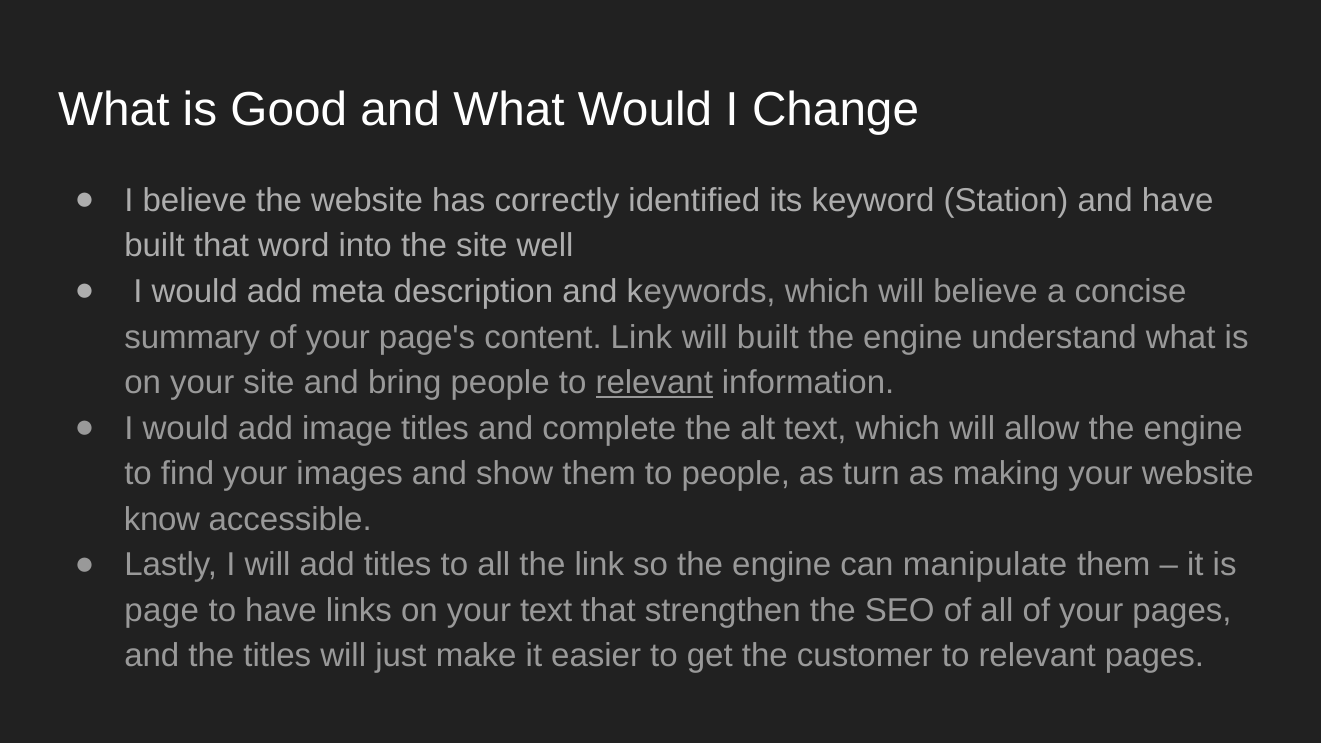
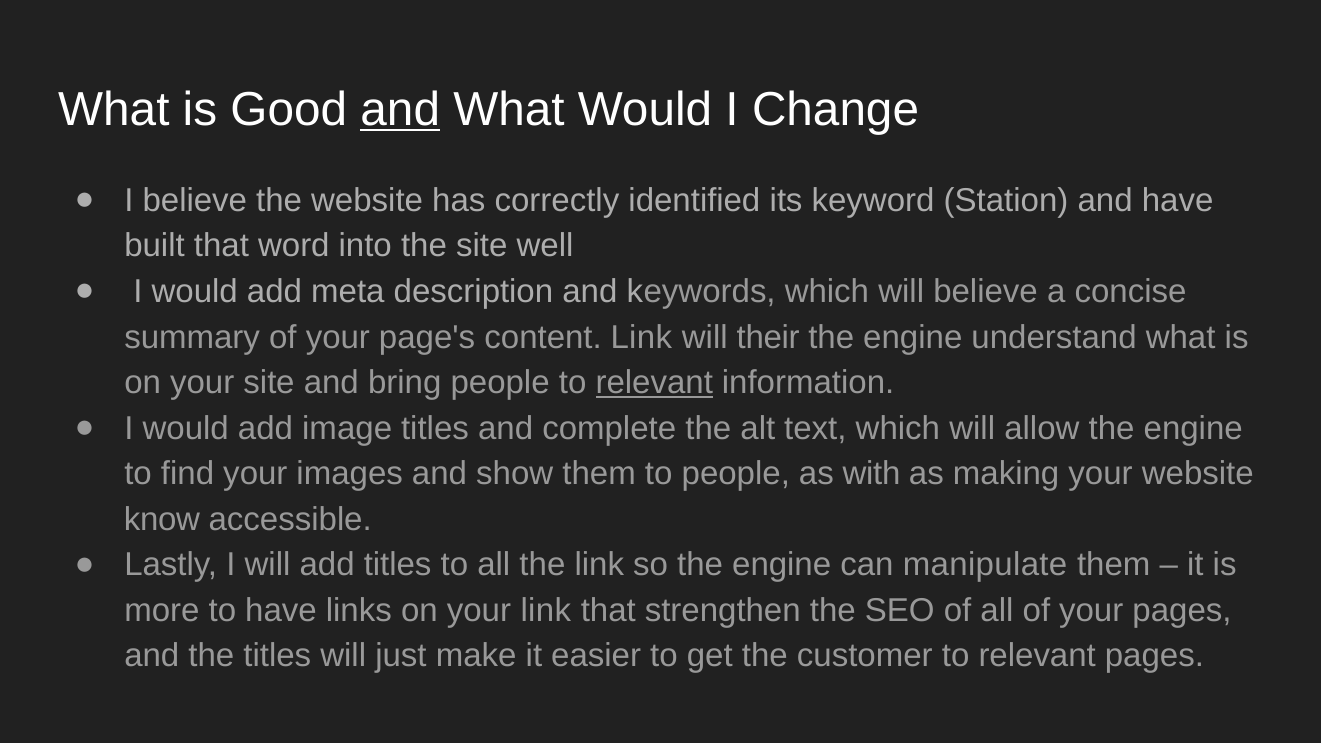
and at (400, 109) underline: none -> present
will built: built -> their
turn: turn -> with
page: page -> more
your text: text -> link
